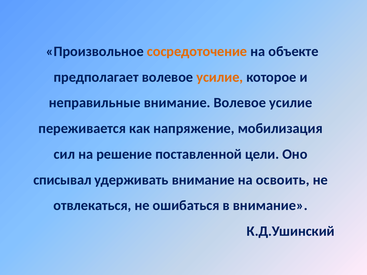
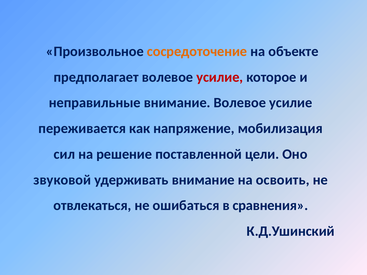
усилие at (220, 77) colour: orange -> red
списывал: списывал -> звуковой
в внимание: внимание -> сравнения
